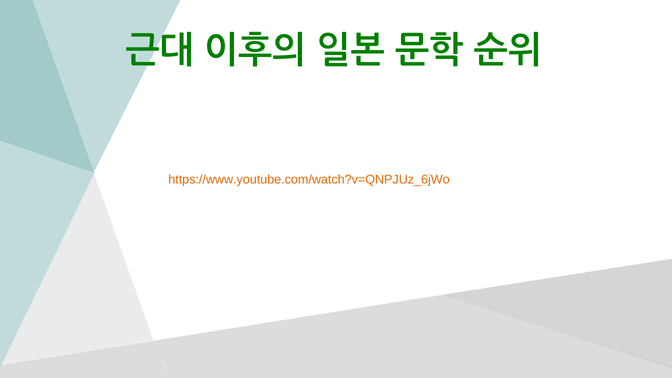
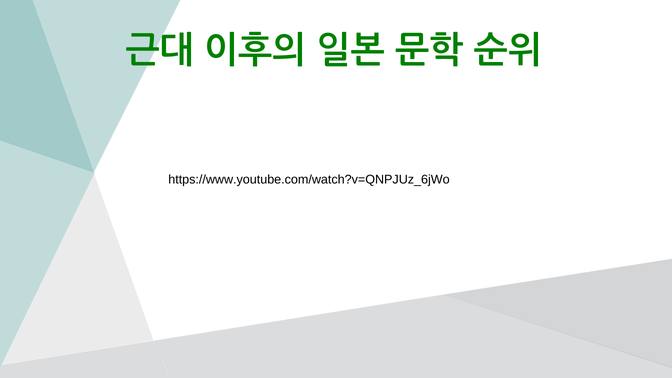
https://www.youtube.com/watch?v=QNPJUz_6jWo colour: orange -> black
